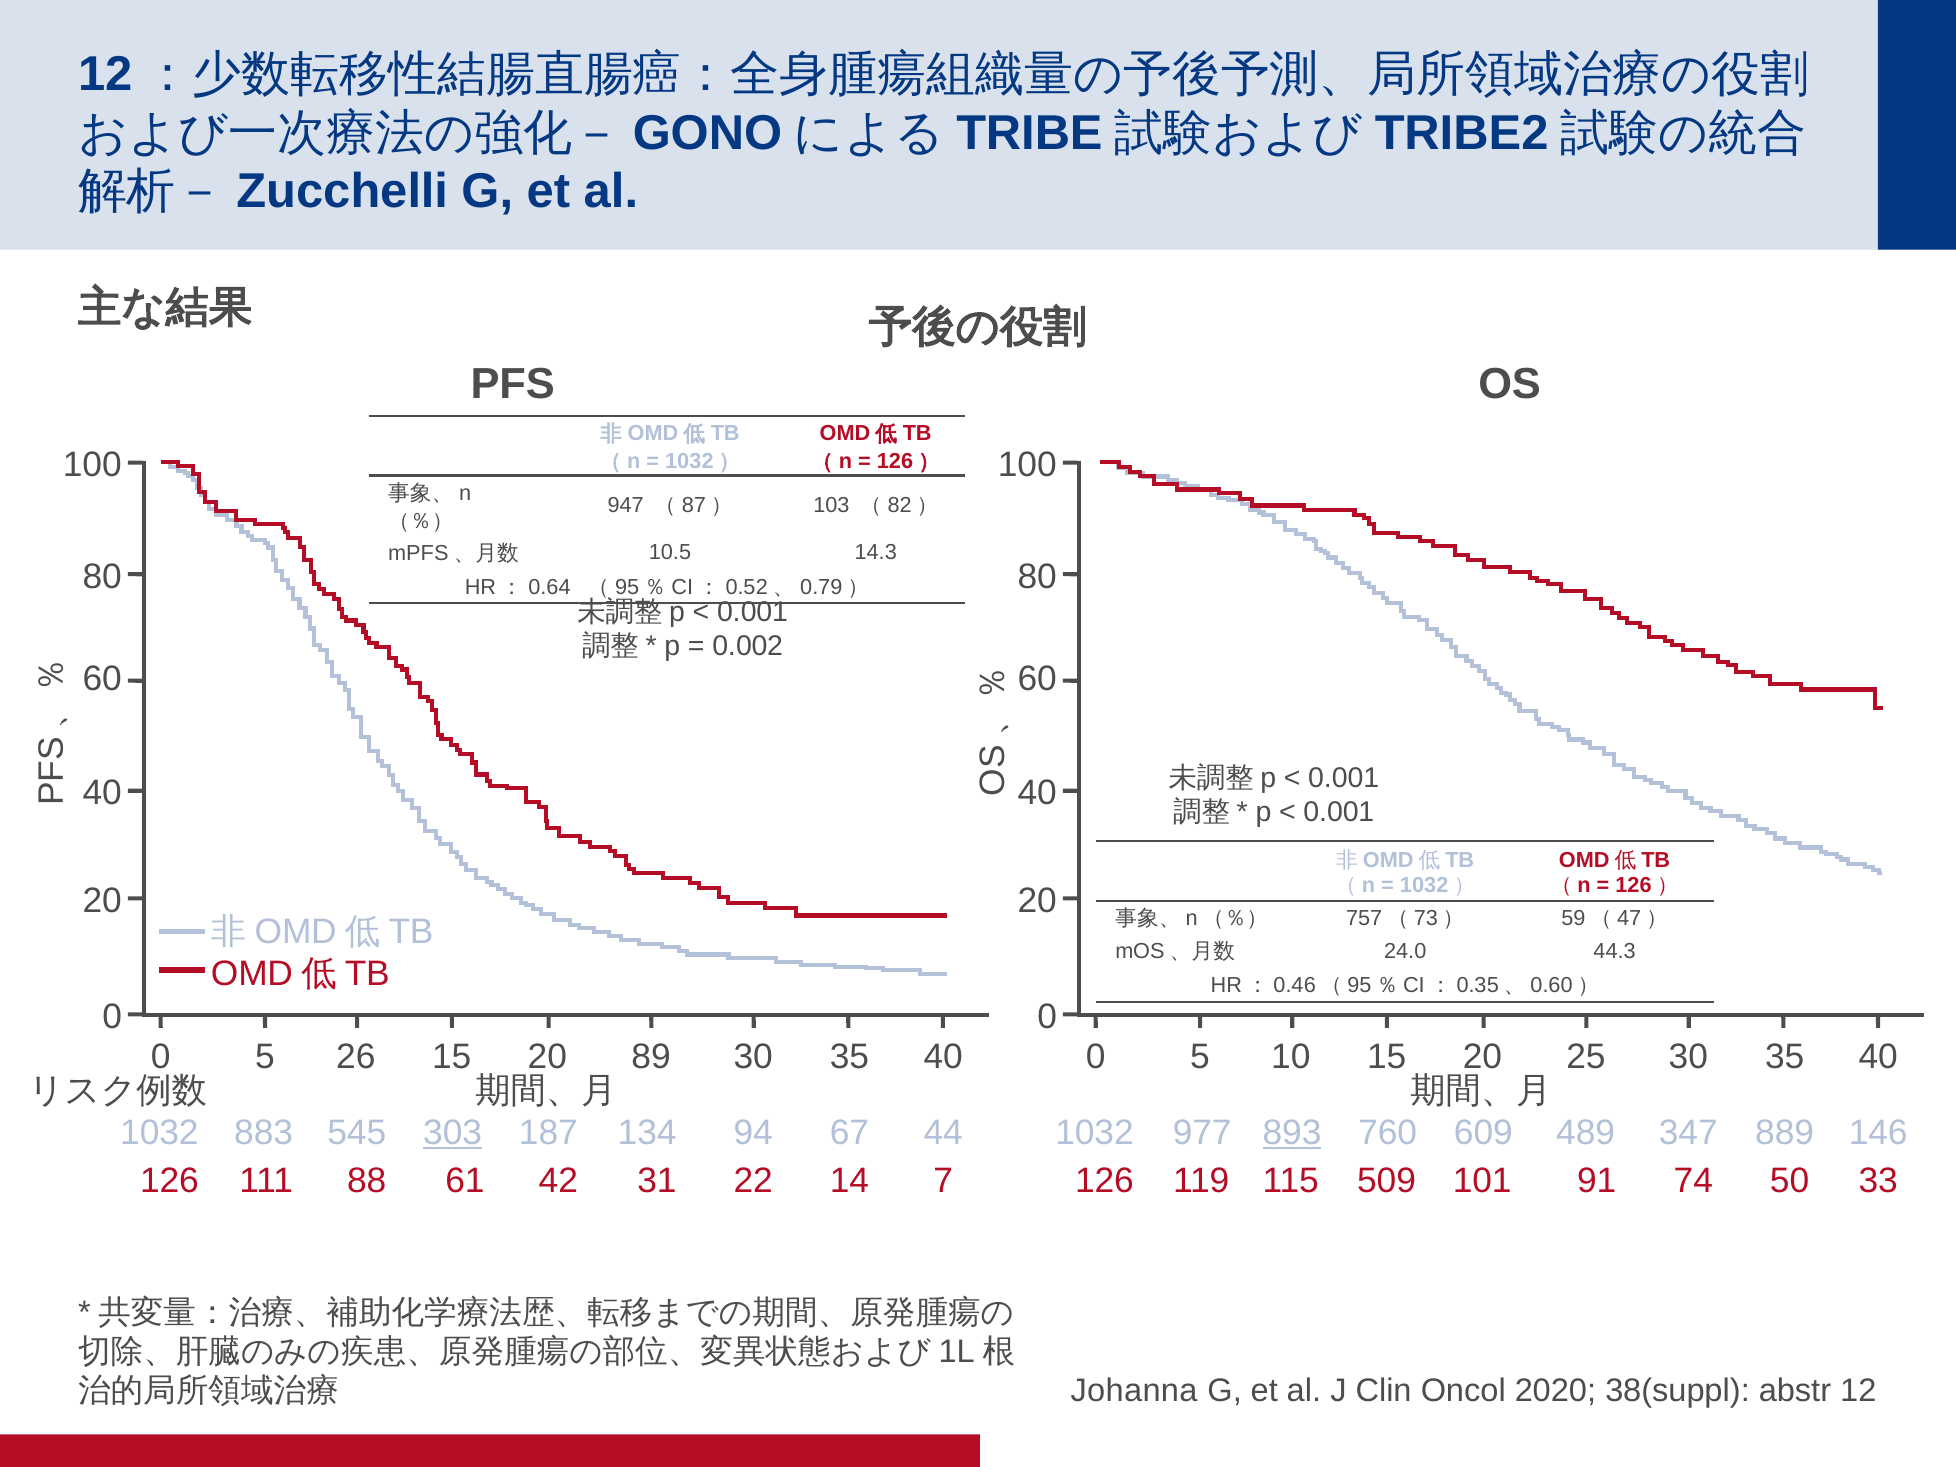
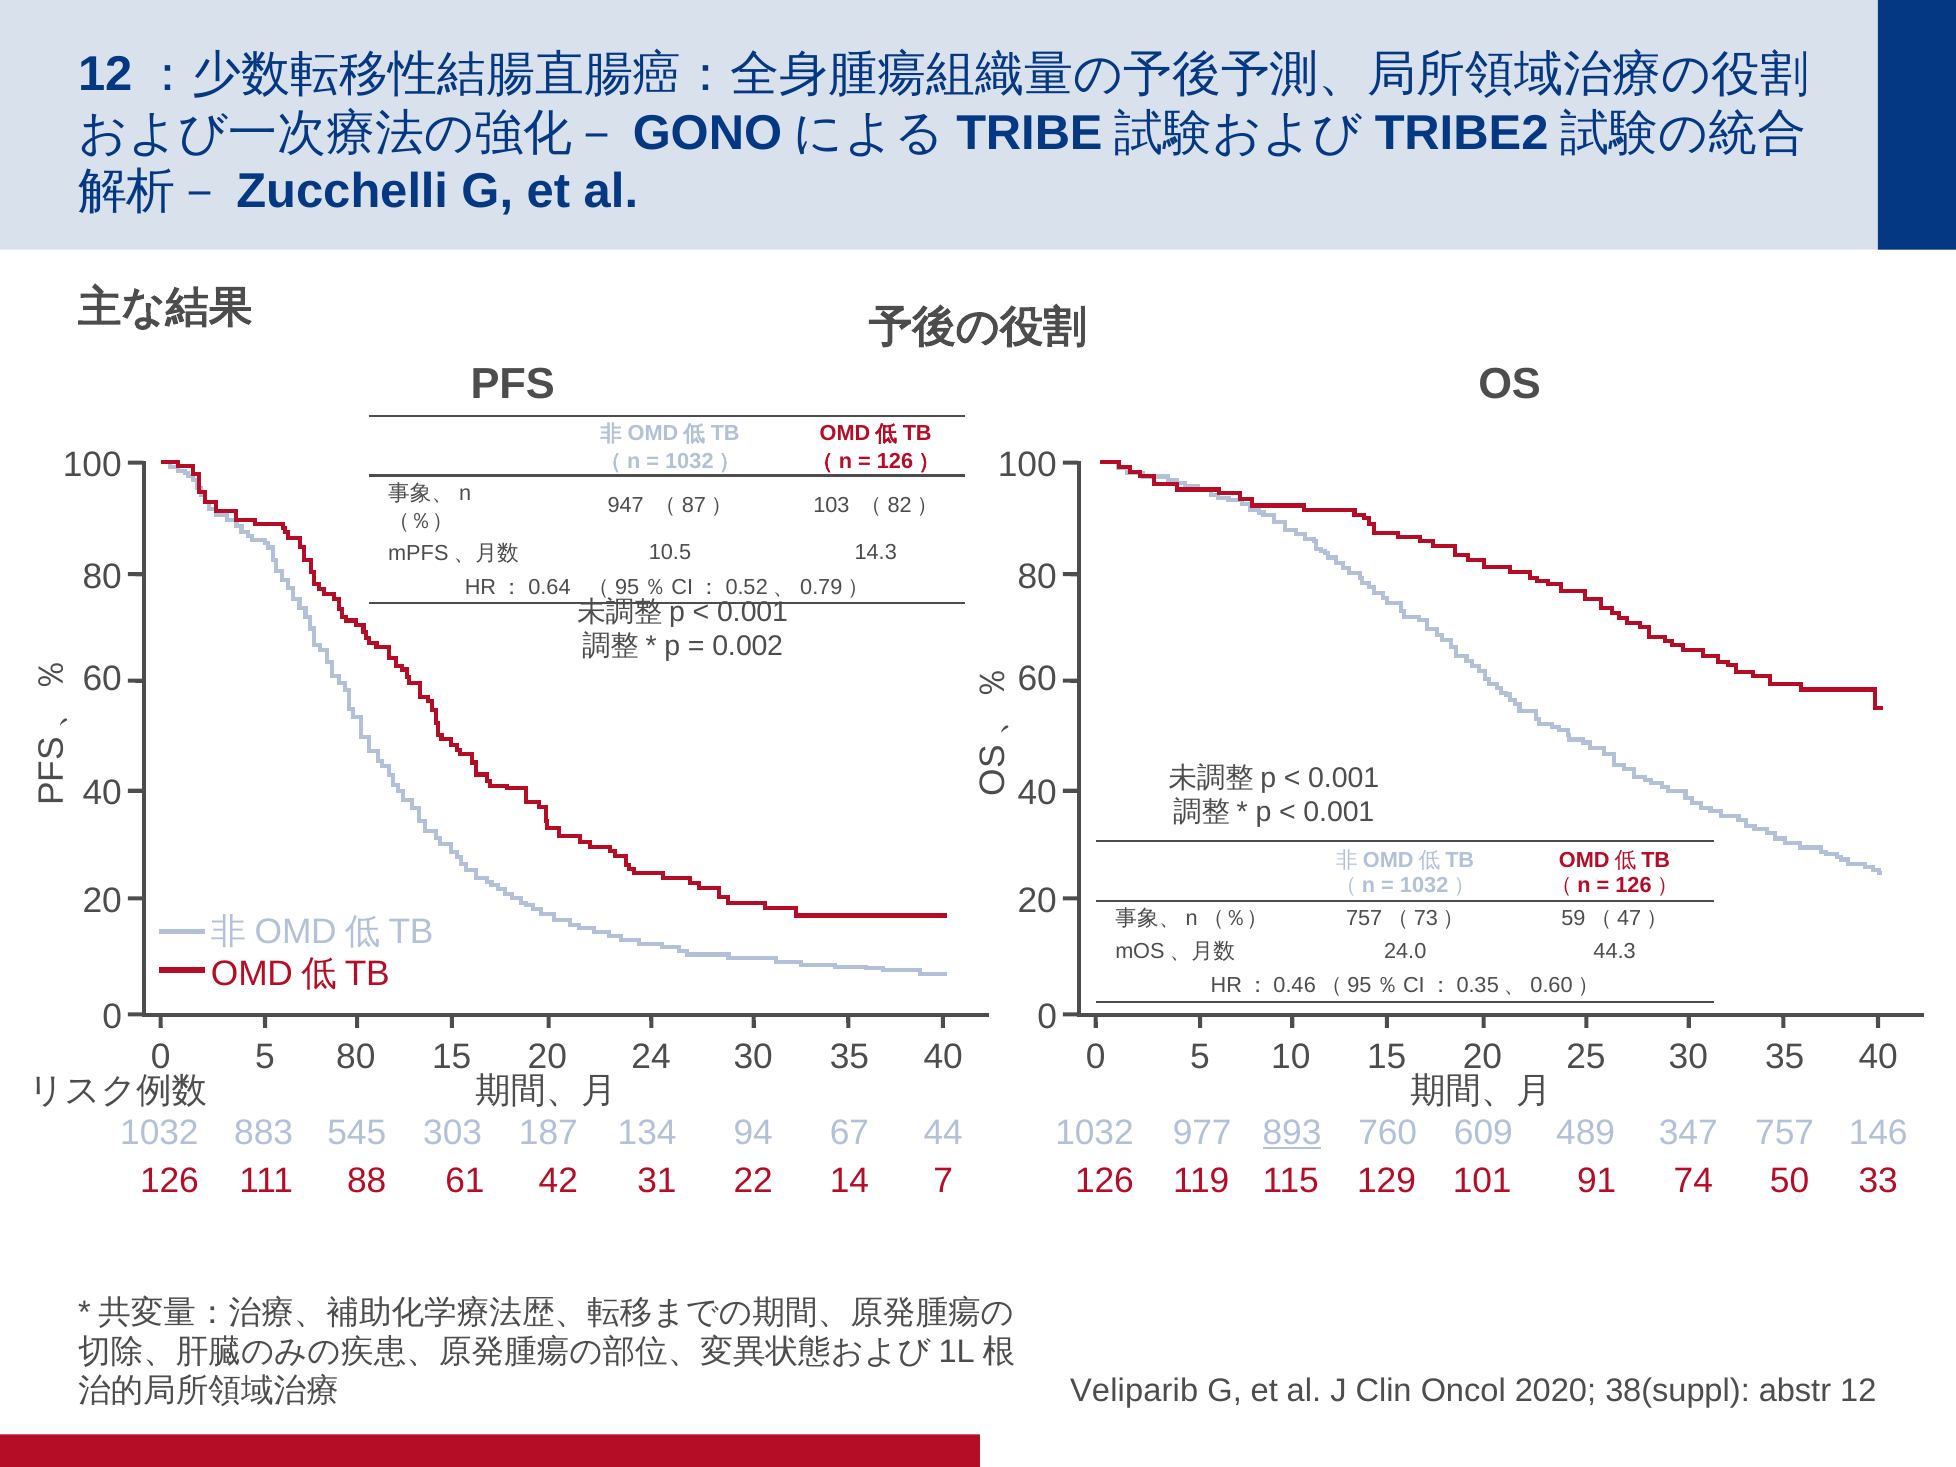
5 26: 26 -> 80
89: 89 -> 24
303 underline: present -> none
889: 889 -> 757
509: 509 -> 129
Johanna: Johanna -> Veliparib
